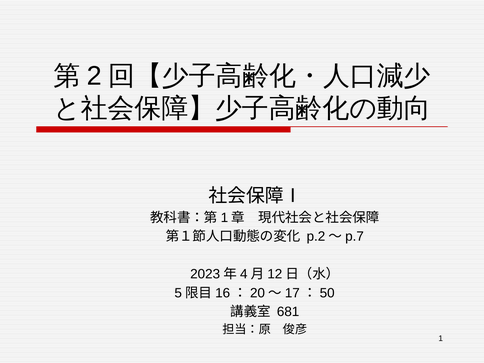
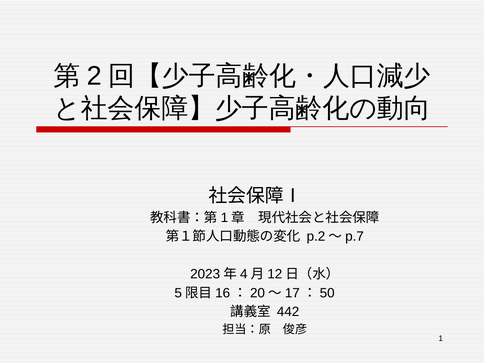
681: 681 -> 442
